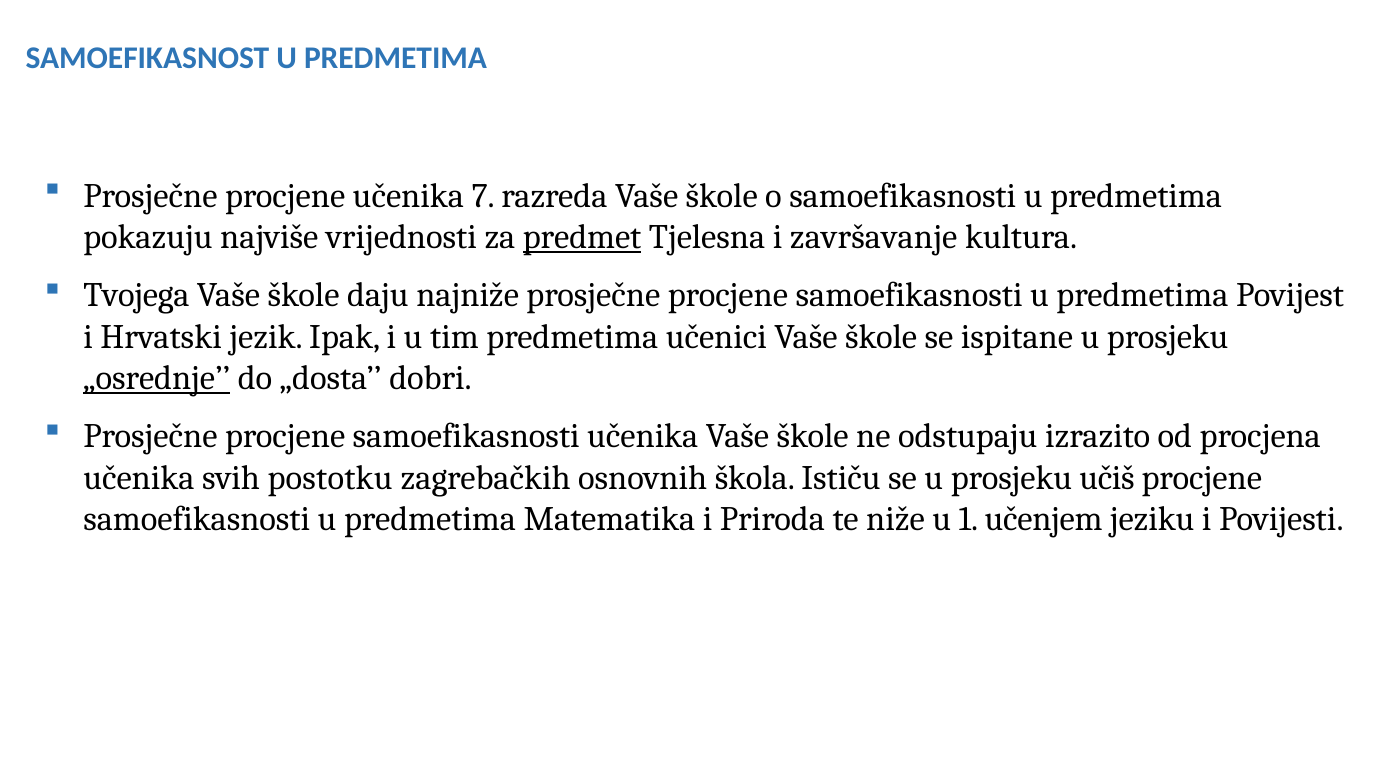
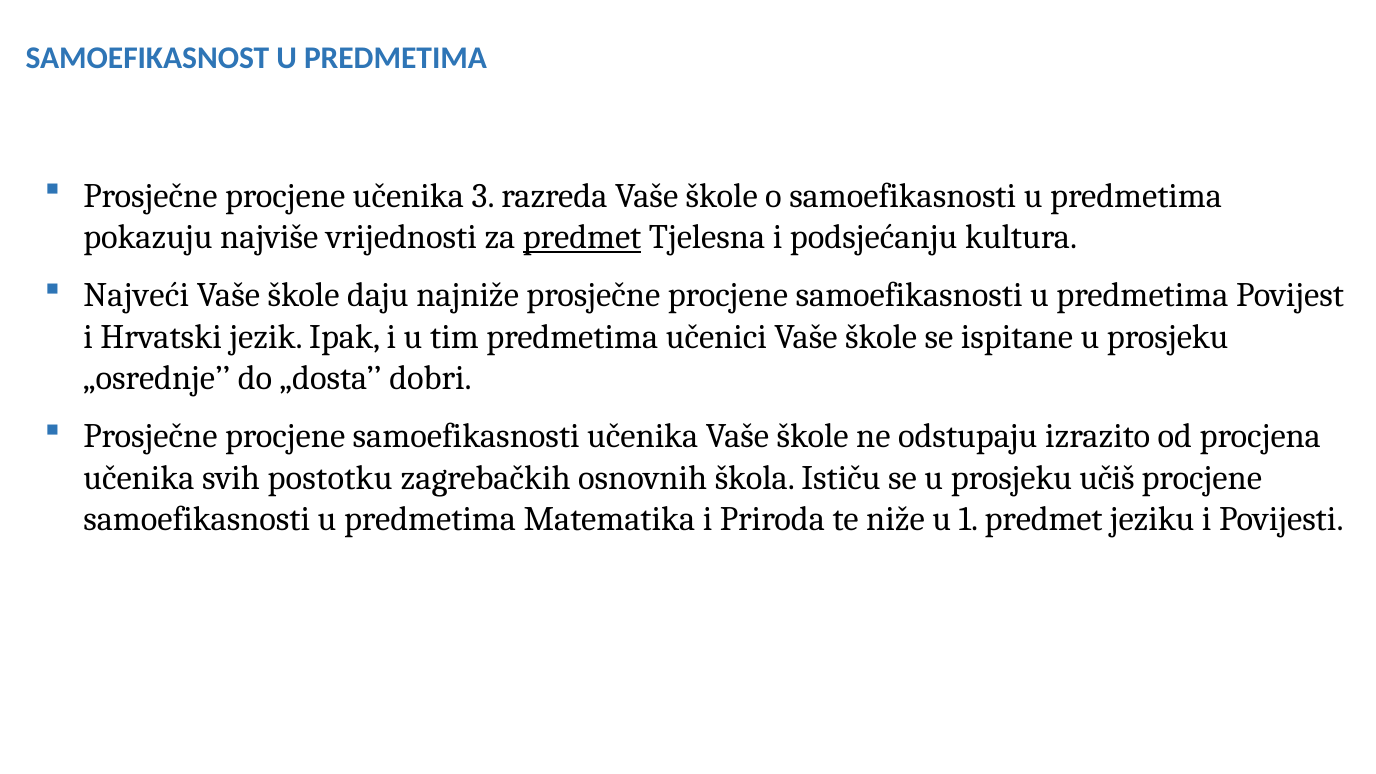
7: 7 -> 3
završavanje: završavanje -> podsjećanju
Tvojega: Tvojega -> Najveći
„osrednje underline: present -> none
1 učenjem: učenjem -> predmet
